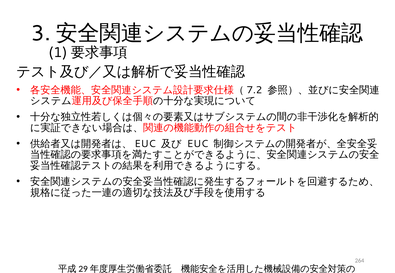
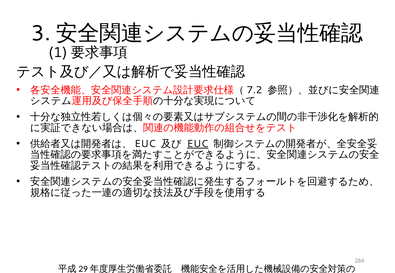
EUC underline: none -> present
